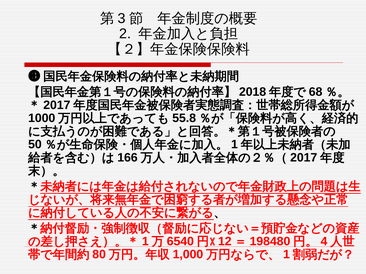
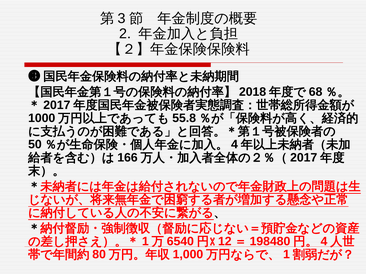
1 at (234, 145): 1 -> 4
